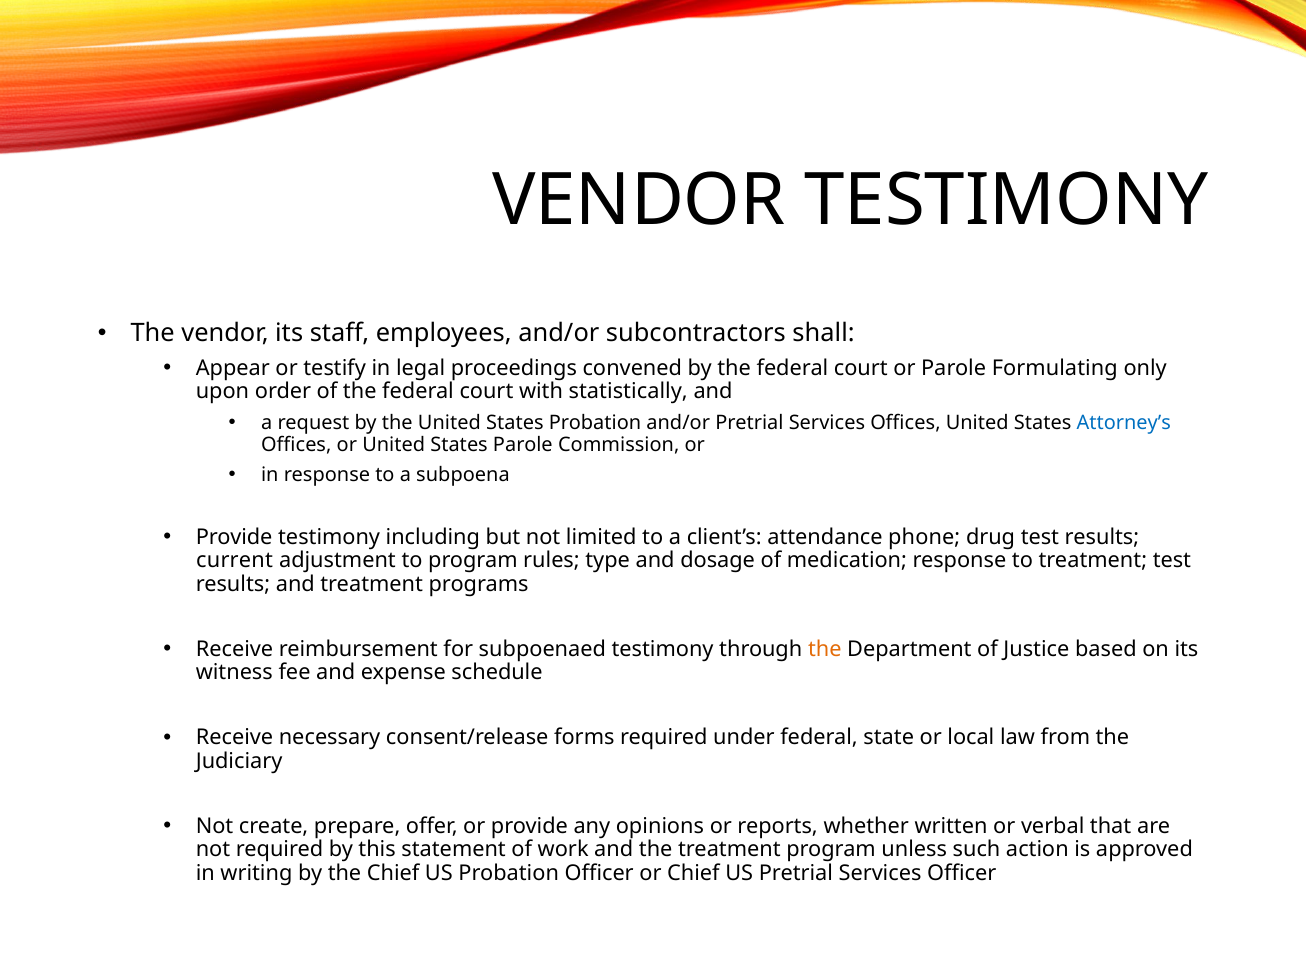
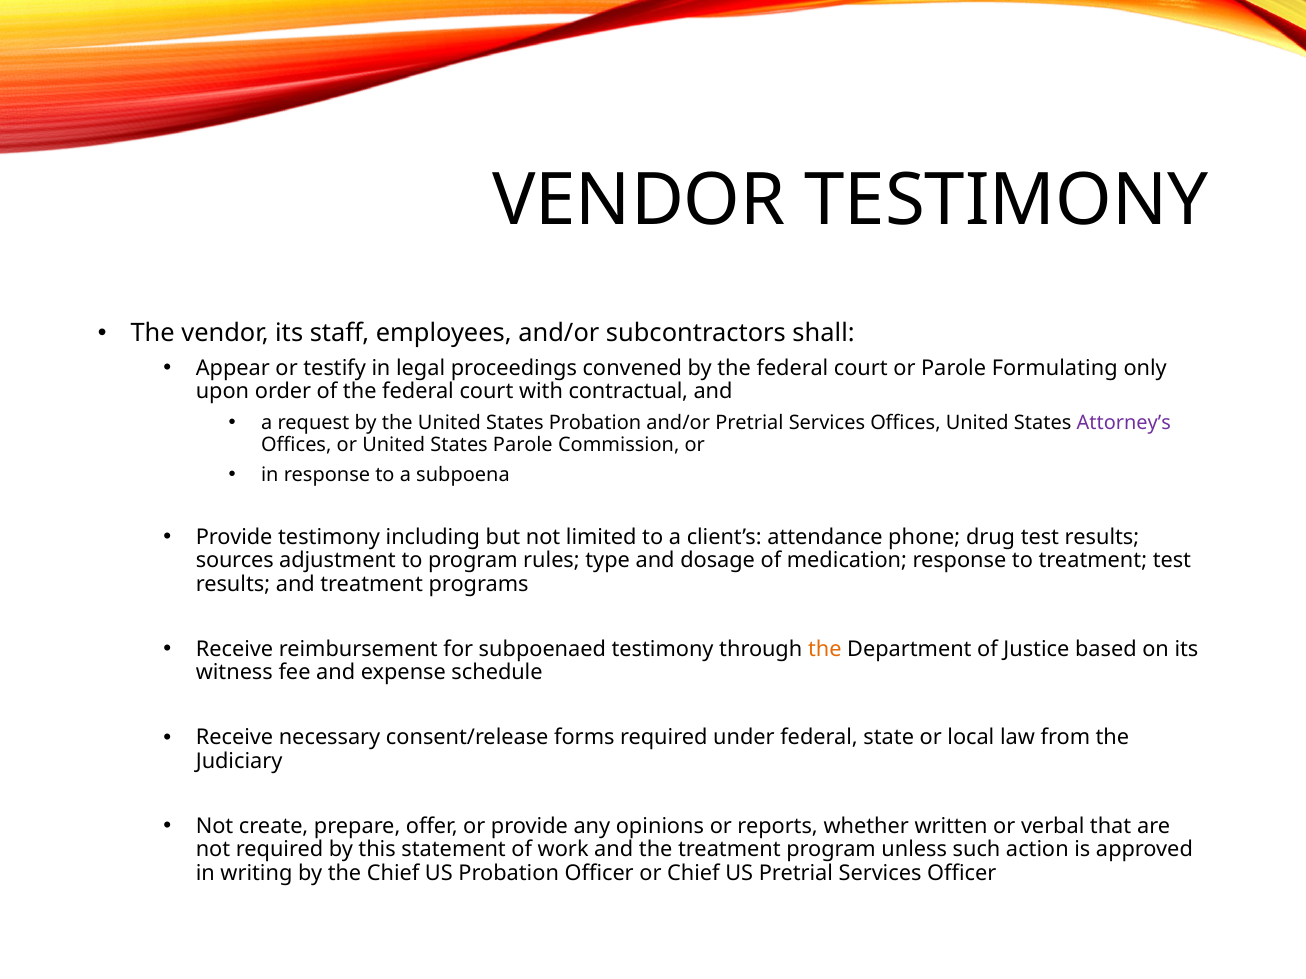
statistically: statistically -> contractual
Attorney’s colour: blue -> purple
current: current -> sources
